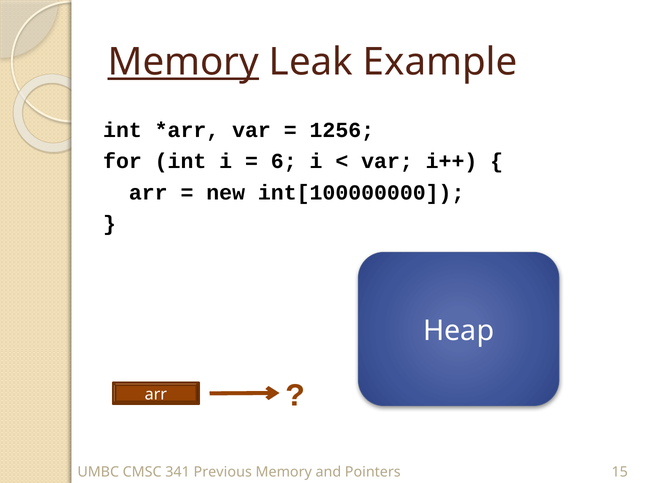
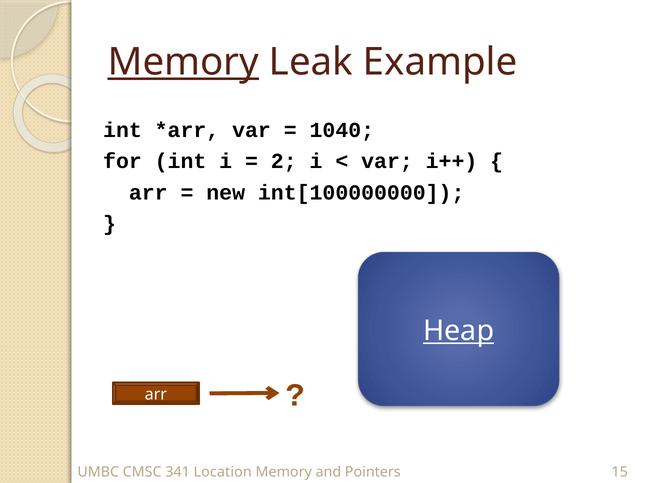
1256: 1256 -> 1040
6: 6 -> 2
Heap underline: none -> present
Previous: Previous -> Location
